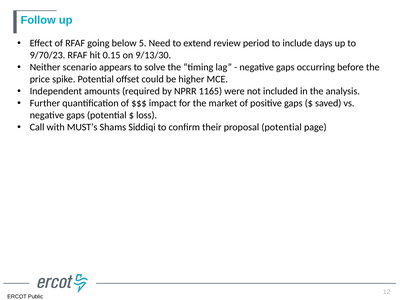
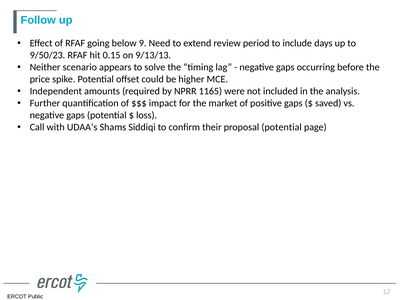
5: 5 -> 9
9/70/23: 9/70/23 -> 9/50/23
9/13/30: 9/13/30 -> 9/13/13
MUST’s: MUST’s -> UDAA’s
